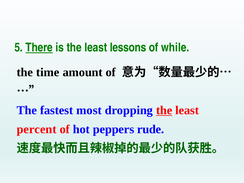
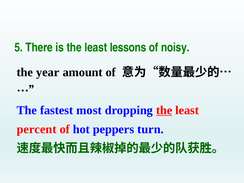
There underline: present -> none
while: while -> noisy
time: time -> year
rude: rude -> turn
